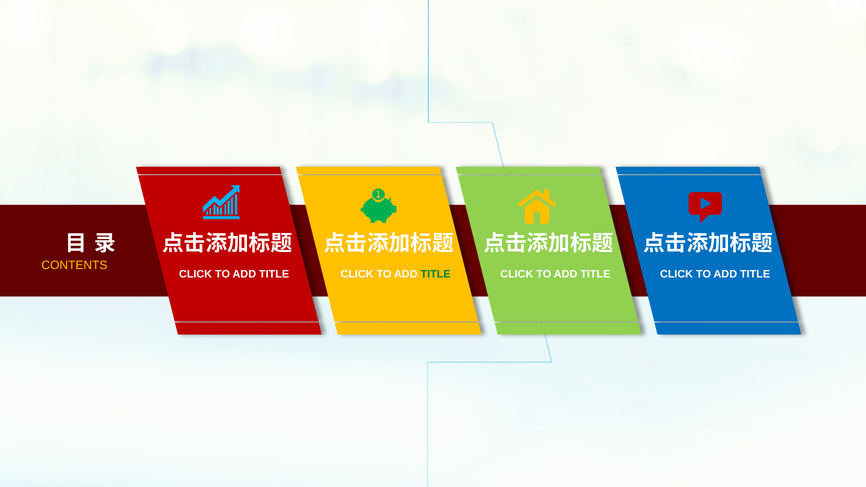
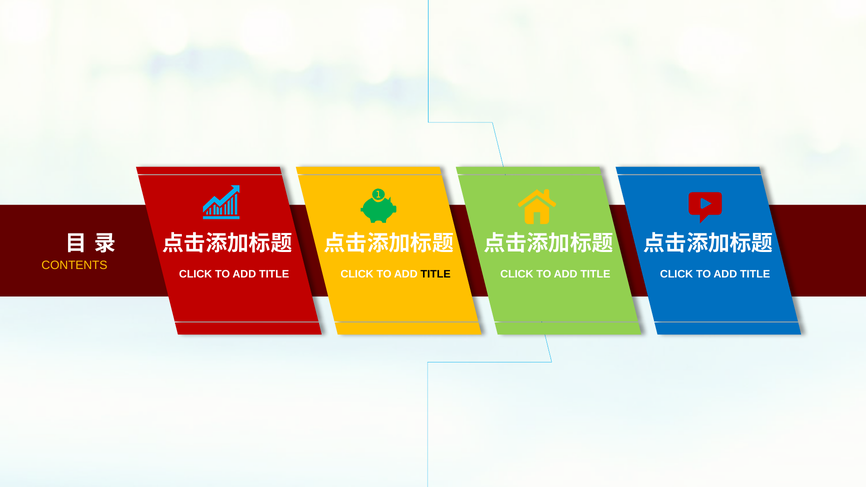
TITLE at (436, 274) colour: green -> black
